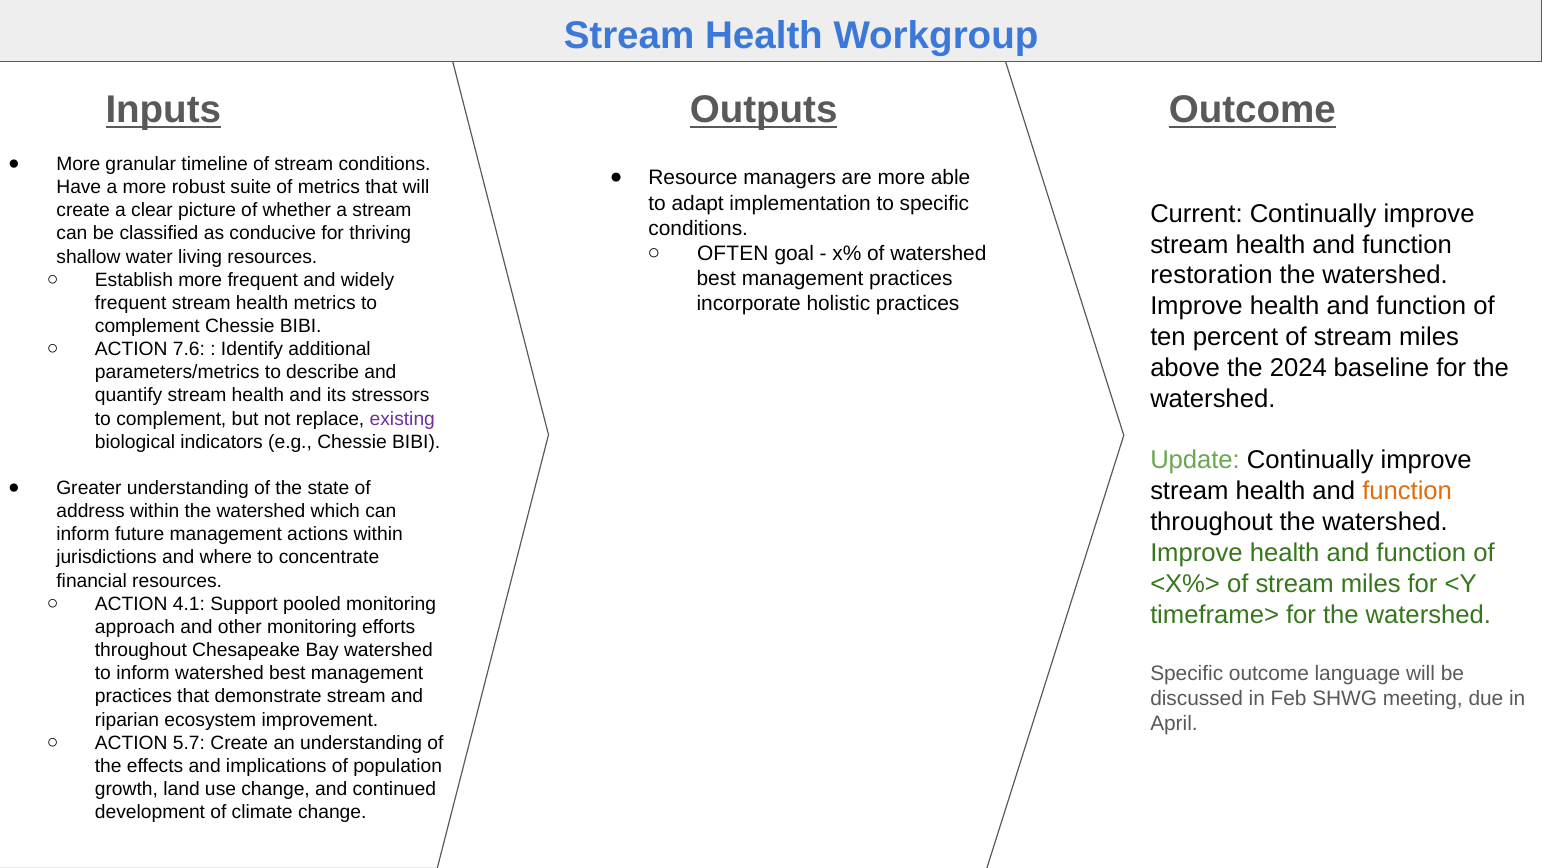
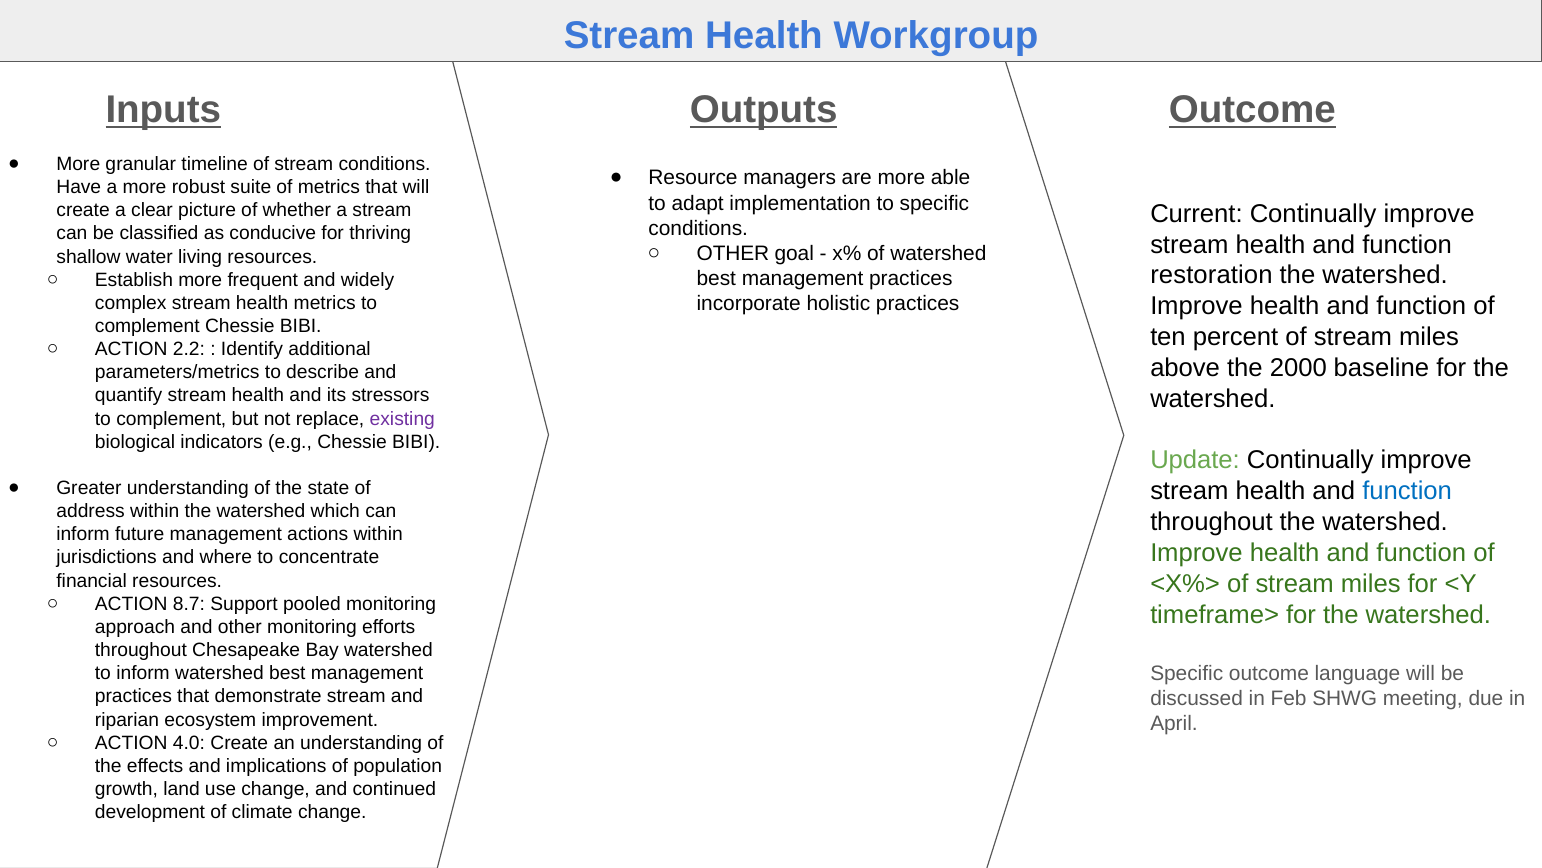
OFTEN at (733, 253): OFTEN -> OTHER
frequent at (131, 303): frequent -> complex
7.6: 7.6 -> 2.2
2024: 2024 -> 2000
function at (1407, 491) colour: orange -> blue
4.1: 4.1 -> 8.7
5.7: 5.7 -> 4.0
